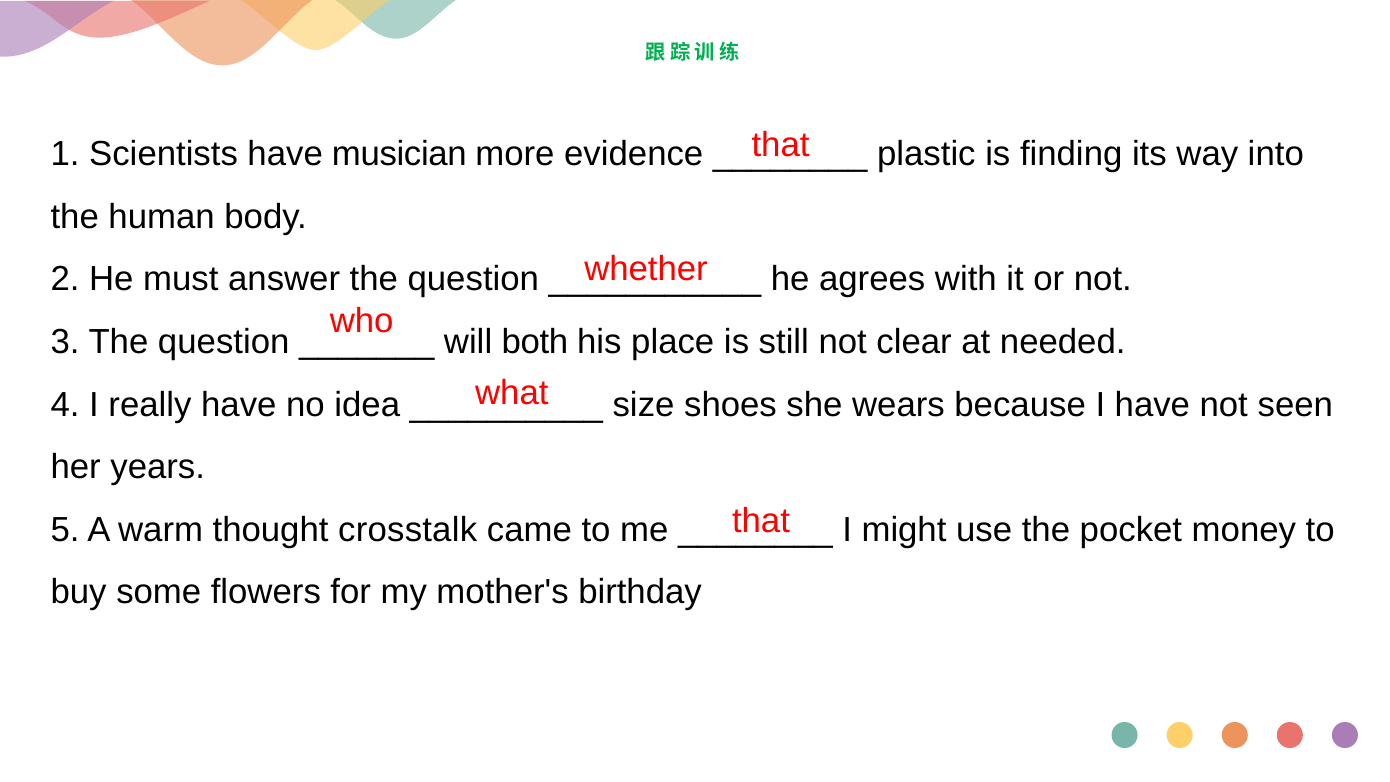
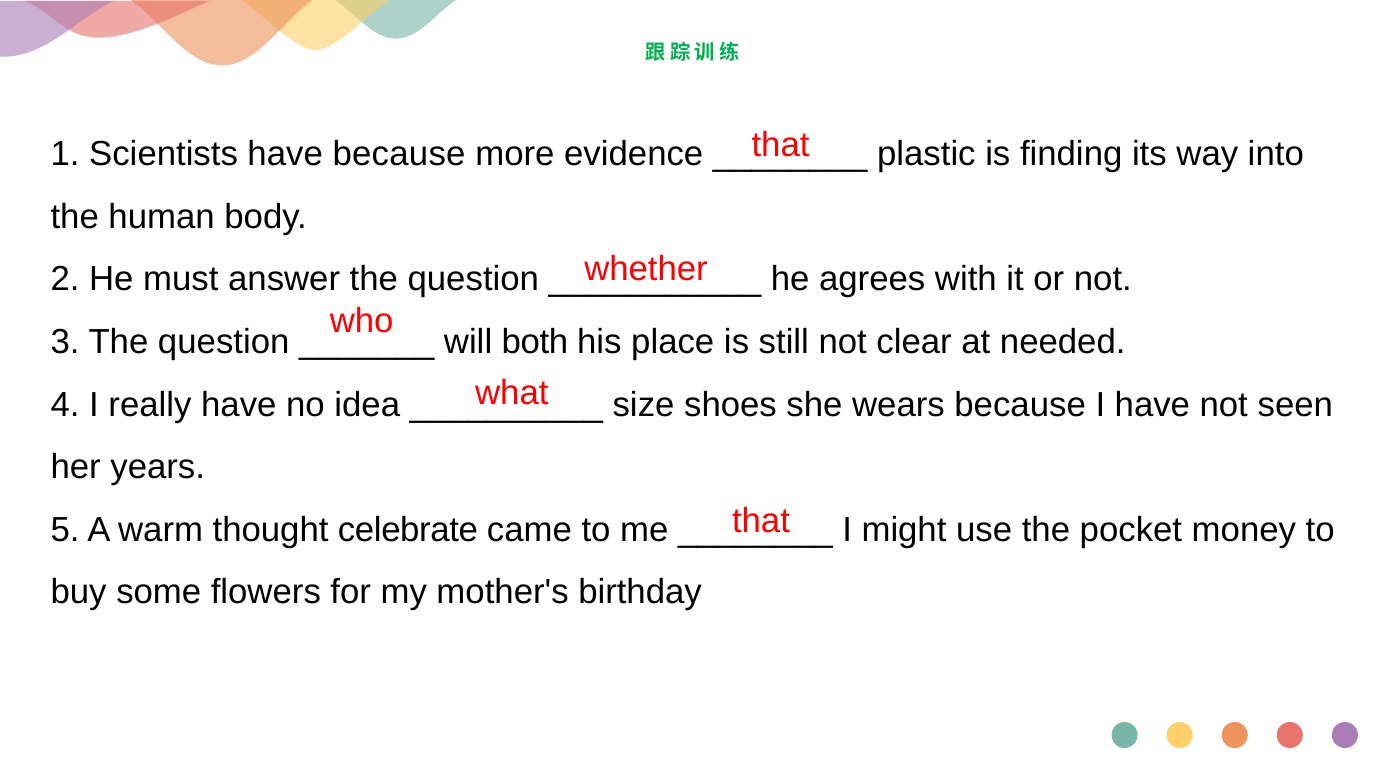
have musician: musician -> because
crosstalk: crosstalk -> celebrate
